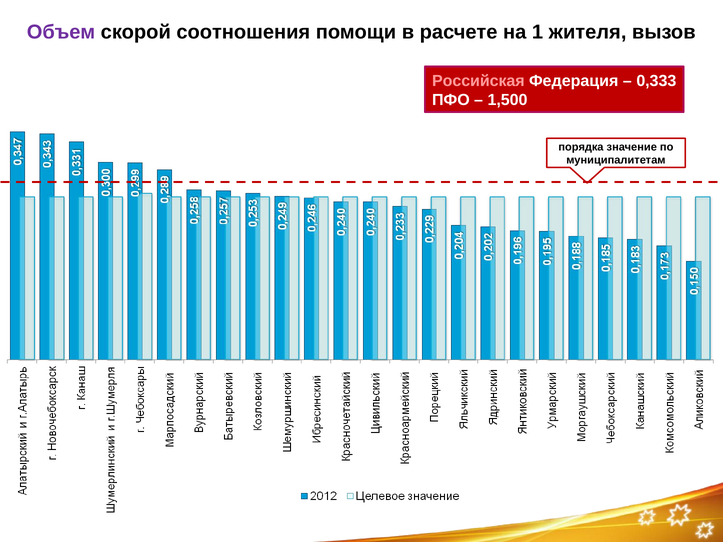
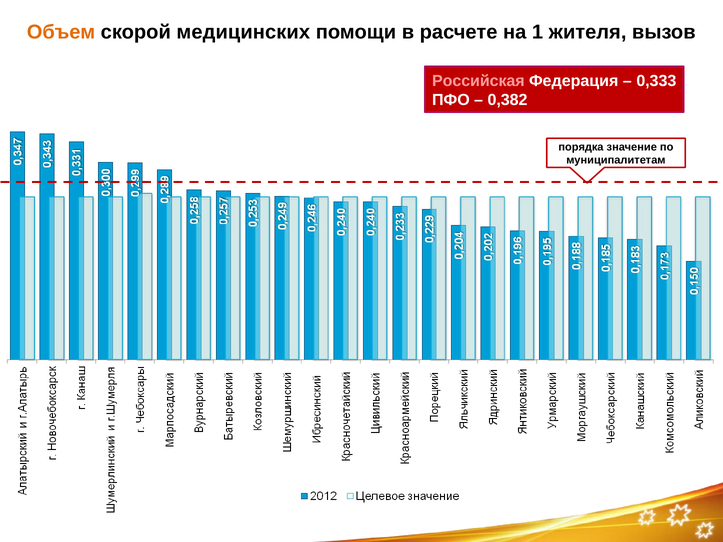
Объем colour: purple -> orange
соотношения: соотношения -> медицинских
1,500: 1,500 -> 0,382
